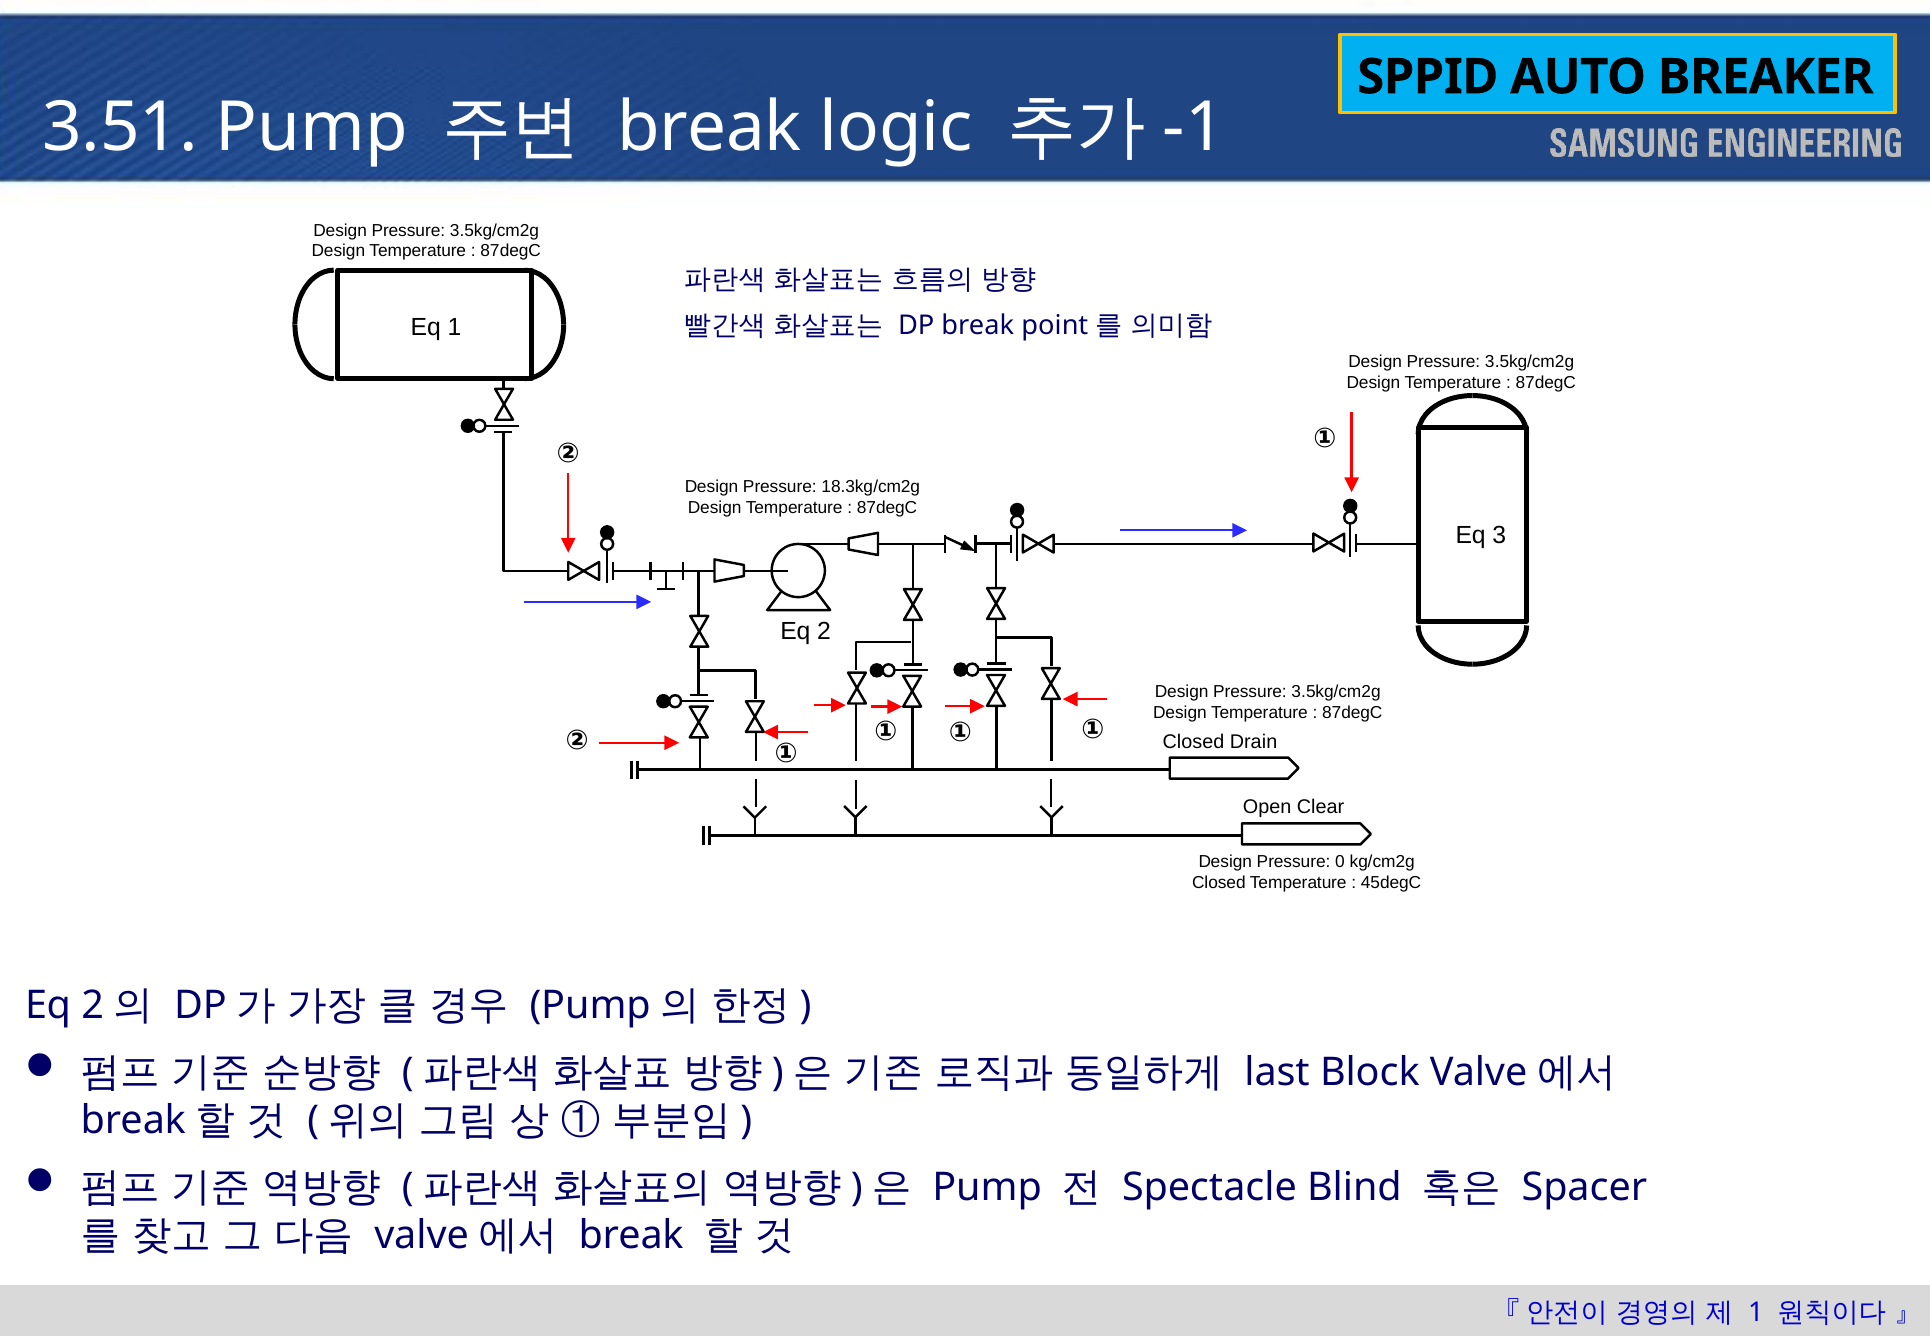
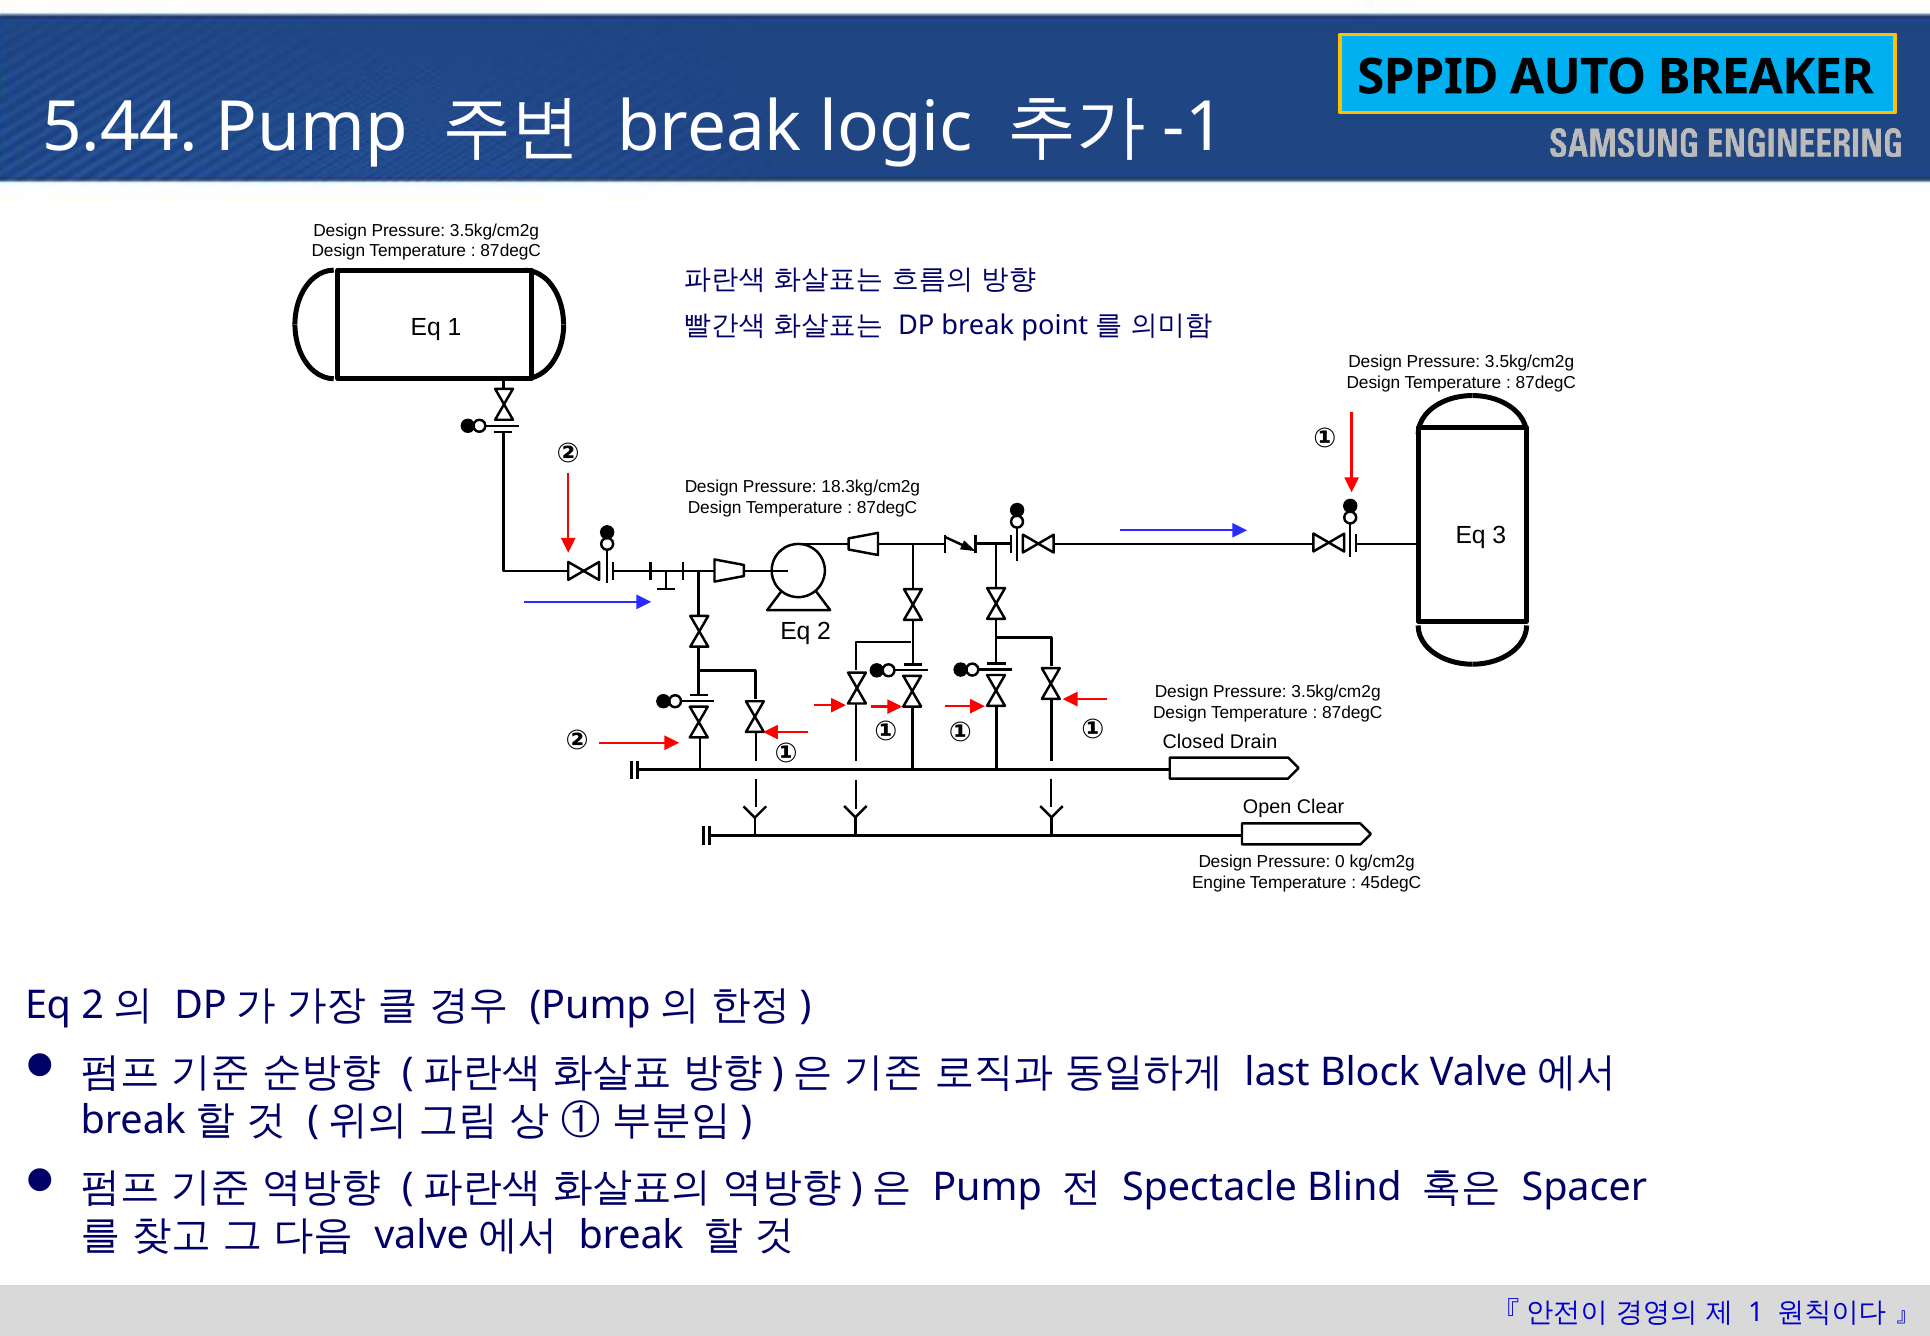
3.51: 3.51 -> 5.44
Closed at (1219, 883): Closed -> Engine
